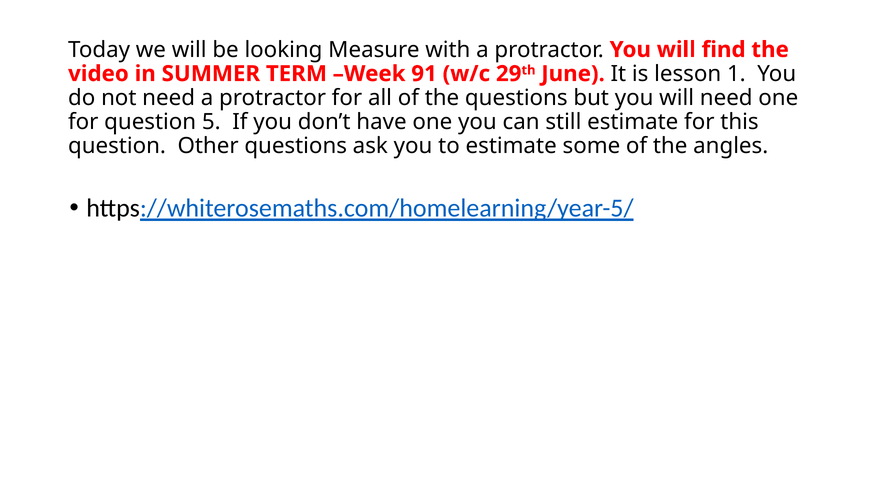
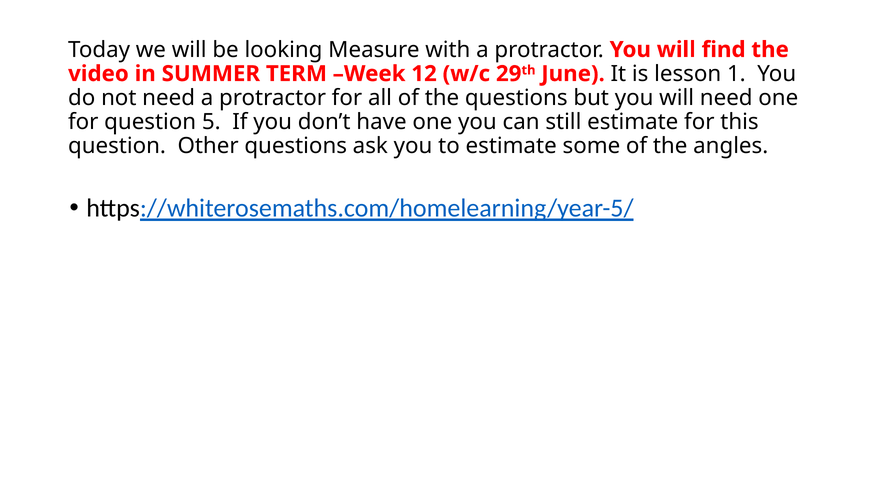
91: 91 -> 12
